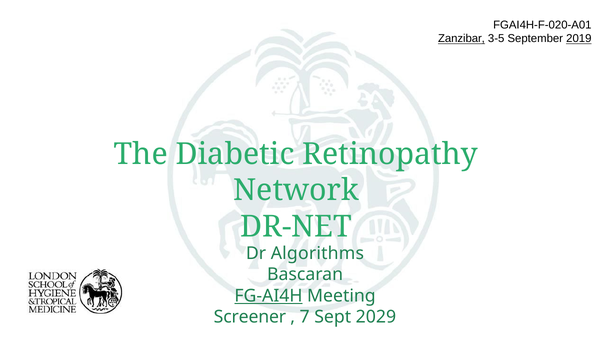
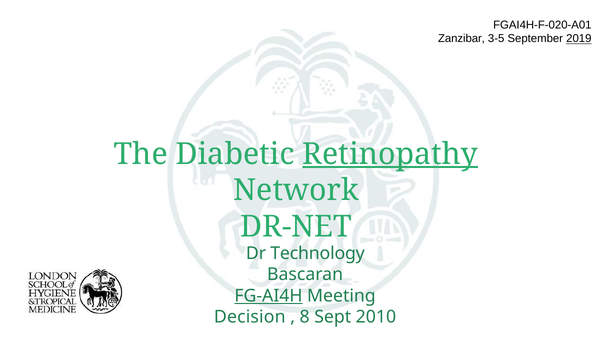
Zanzibar underline: present -> none
Retinopathy underline: none -> present
Algorithms: Algorithms -> Technology
Screener: Screener -> Decision
7: 7 -> 8
2029: 2029 -> 2010
